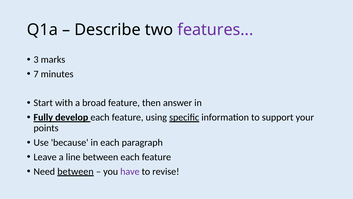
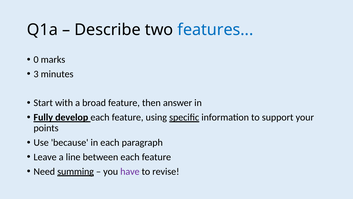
features colour: purple -> blue
3: 3 -> 0
7: 7 -> 3
Need between: between -> summing
